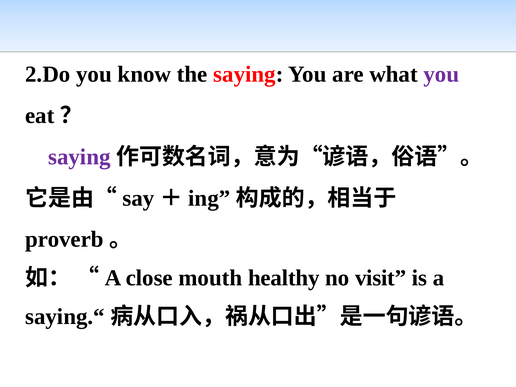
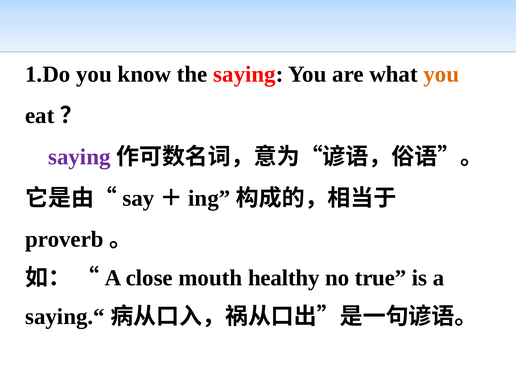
2.Do: 2.Do -> 1.Do
you at (441, 74) colour: purple -> orange
visit: visit -> true
